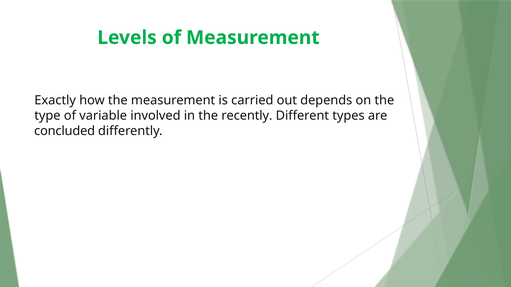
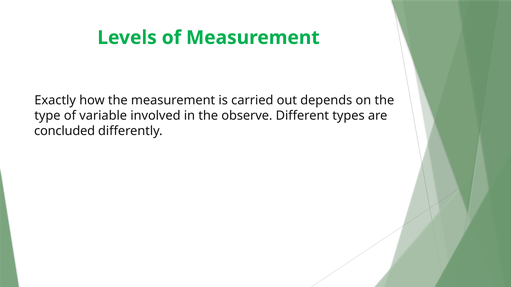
recently: recently -> observe
